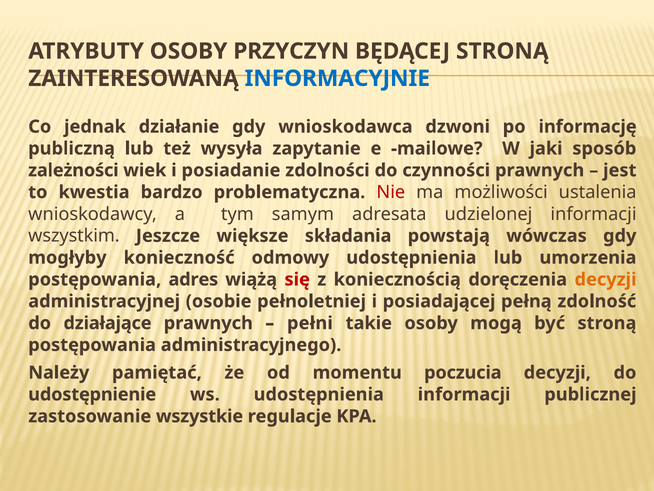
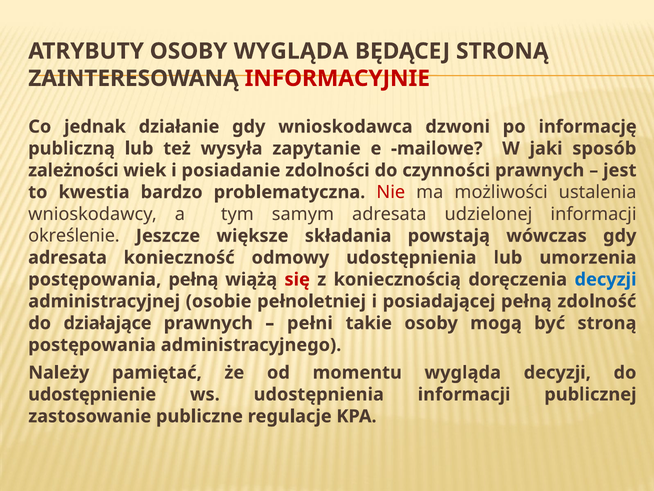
OSOBY PRZYCZYN: PRZYCZYN -> WYGLĄDA
INFORMACYJNIE colour: blue -> red
wszystkim: wszystkim -> określenie
mogłyby at (67, 257): mogłyby -> adresata
postępowania adres: adres -> pełną
decyzji at (606, 279) colour: orange -> blue
momentu poczucia: poczucia -> wygląda
wszystkie: wszystkie -> publiczne
